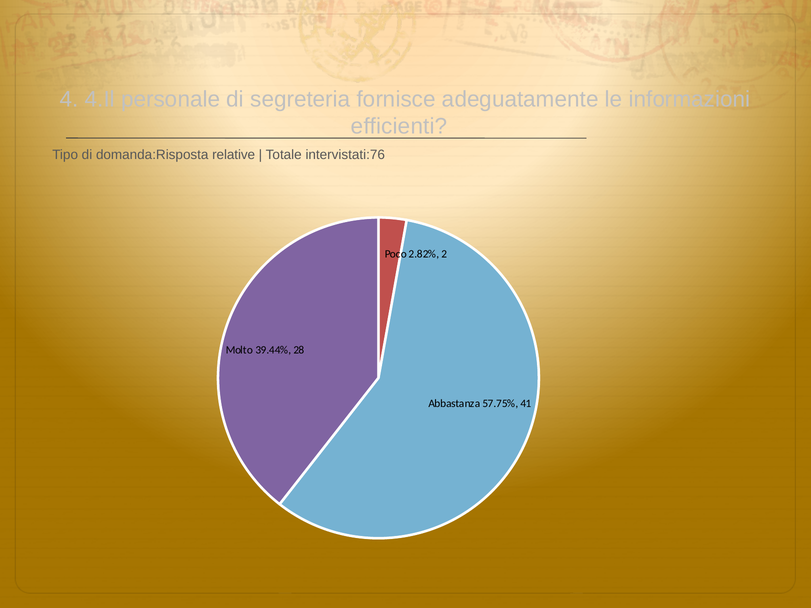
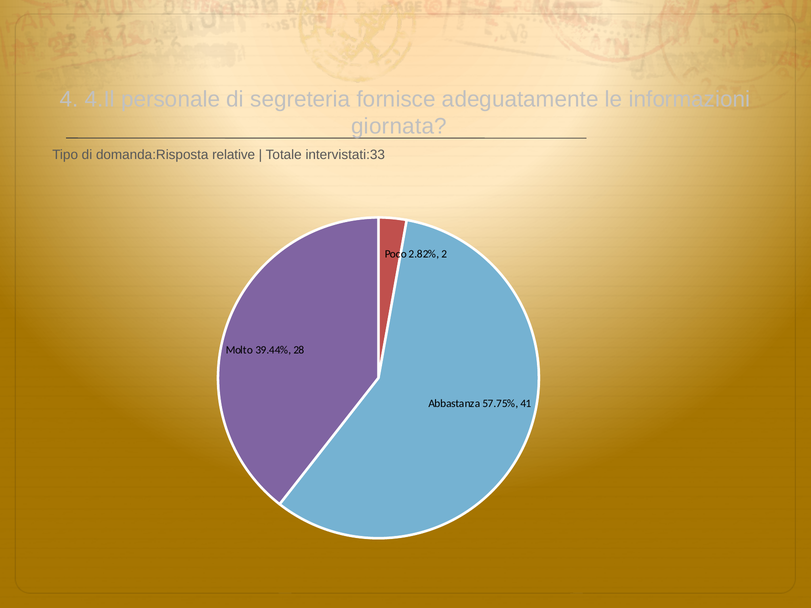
efficienti: efficienti -> giornata
intervistati:76: intervistati:76 -> intervistati:33
